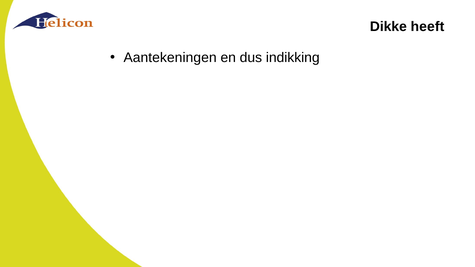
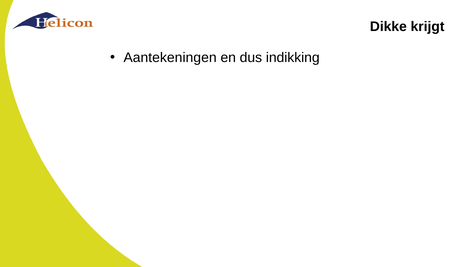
heeft: heeft -> krijgt
